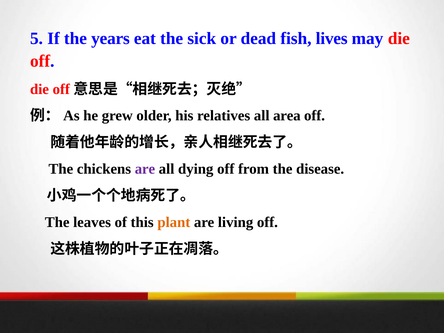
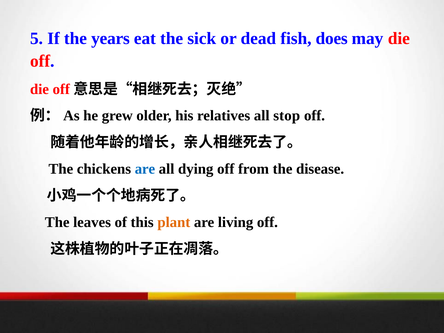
lives: lives -> does
area: area -> stop
are at (145, 169) colour: purple -> blue
